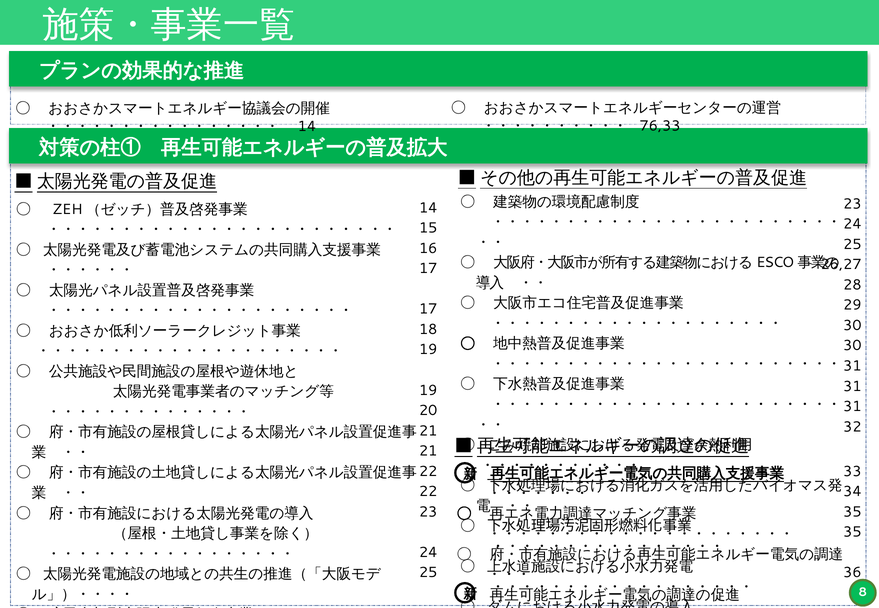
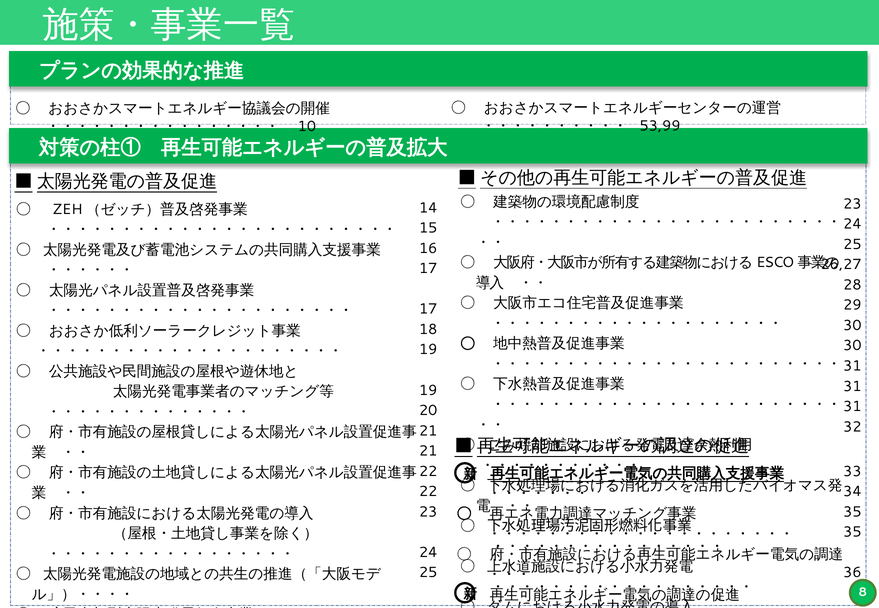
14 at (307, 126): 14 -> 10
76,33: 76,33 -> 53,99
